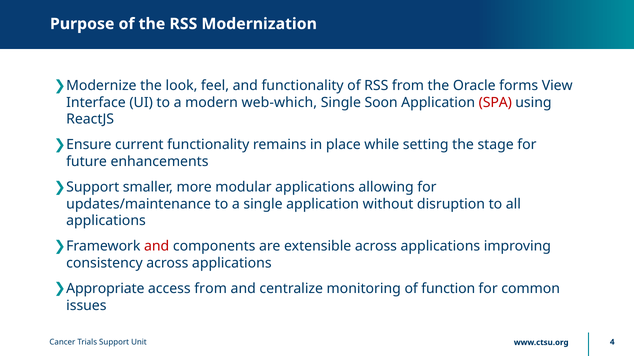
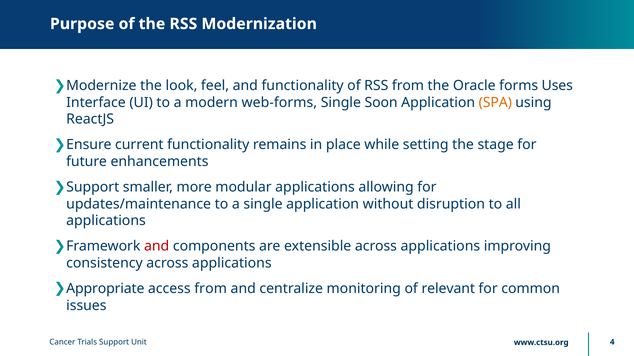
View: View -> Uses
web-which: web-which -> web-forms
SPA colour: red -> orange
function: function -> relevant
